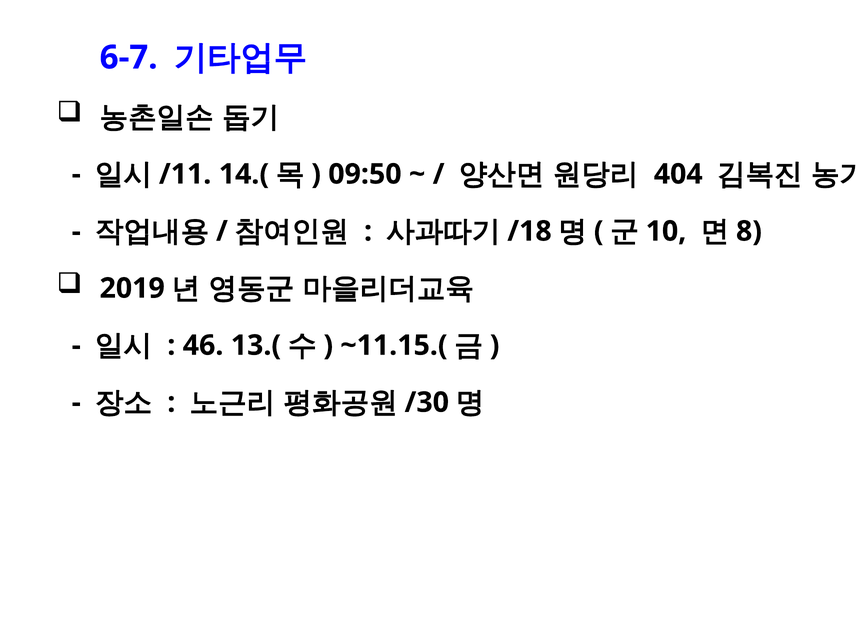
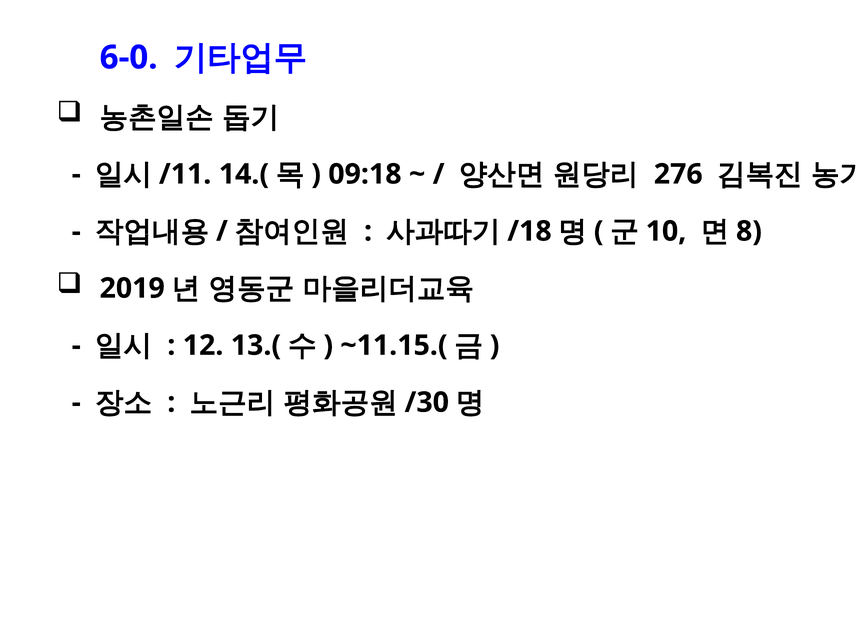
6-7: 6-7 -> 6-0
09:50: 09:50 -> 09:18
404: 404 -> 276
46: 46 -> 12
